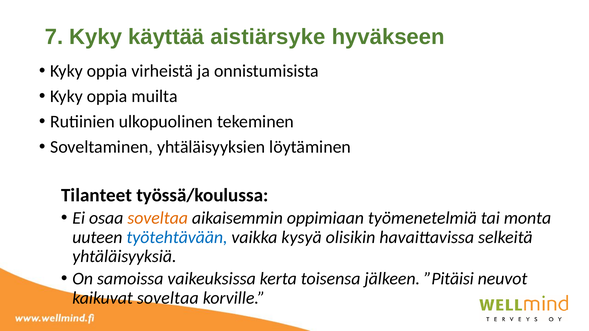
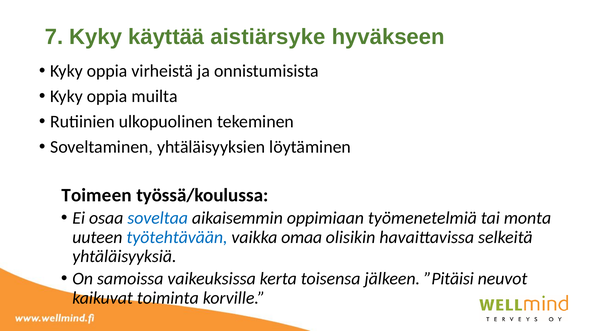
Tilanteet: Tilanteet -> Toimeen
soveltaa at (158, 218) colour: orange -> blue
kysyä: kysyä -> omaa
kaikuvat soveltaa: soveltaa -> toiminta
